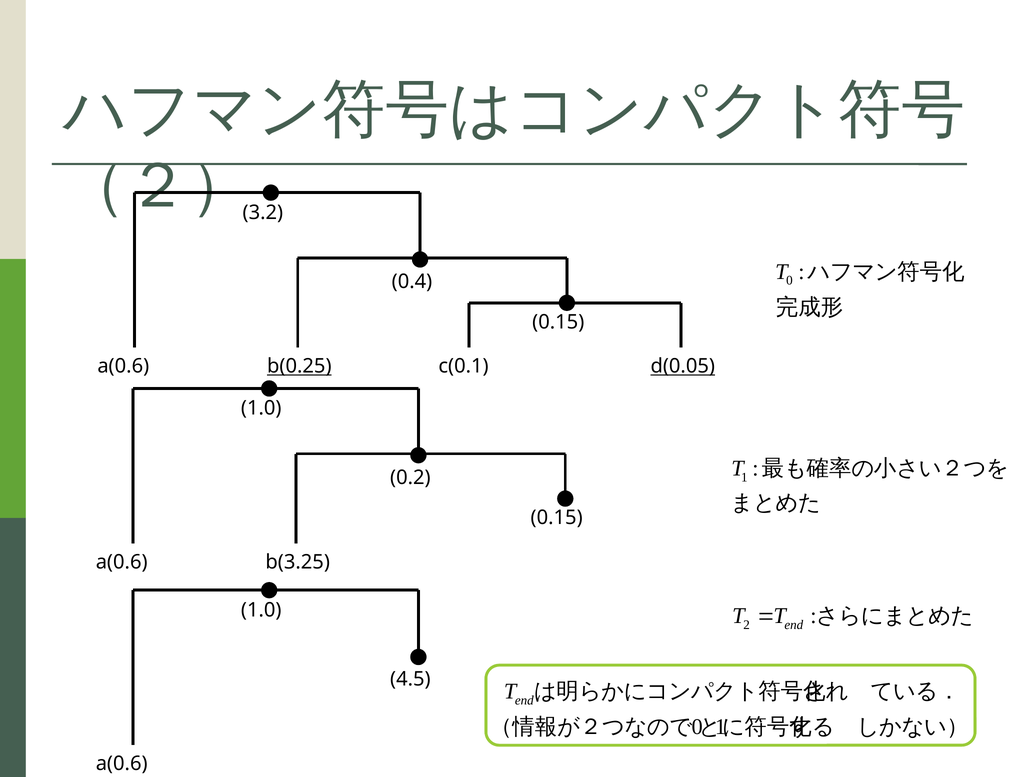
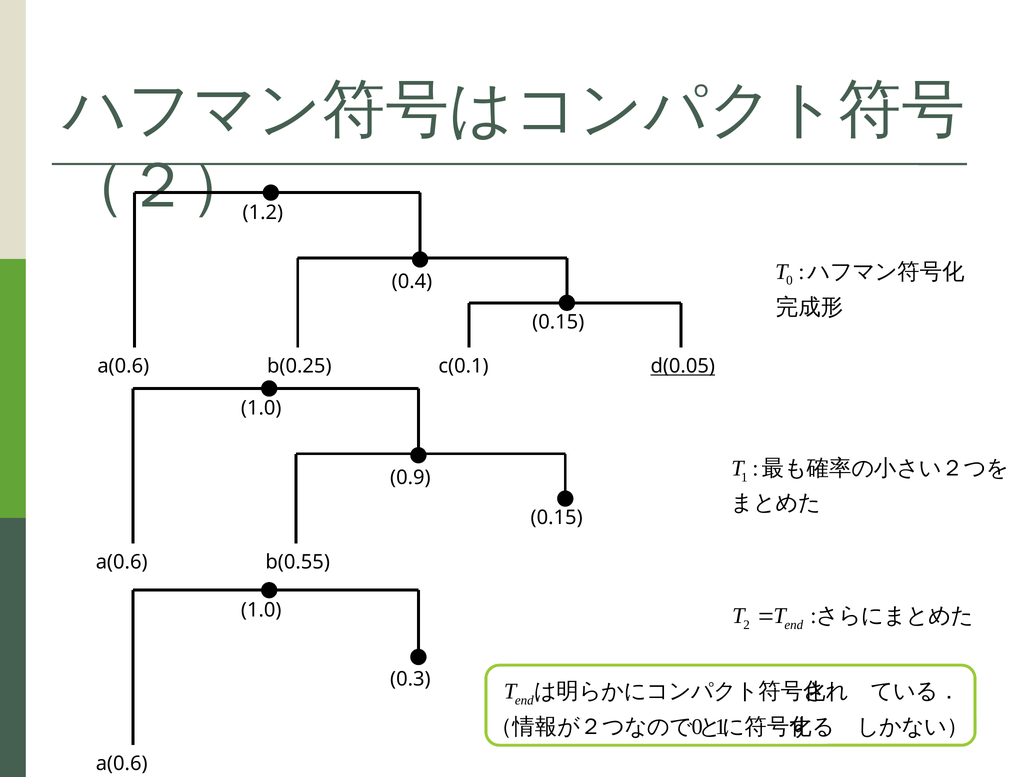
3.2: 3.2 -> 1.2
b(0.25 underline: present -> none
0.2: 0.2 -> 0.9
b(3.25: b(3.25 -> b(0.55
4.5: 4.5 -> 0.3
